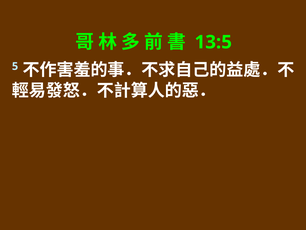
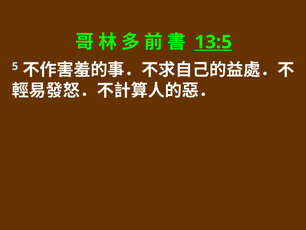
13:5 underline: none -> present
